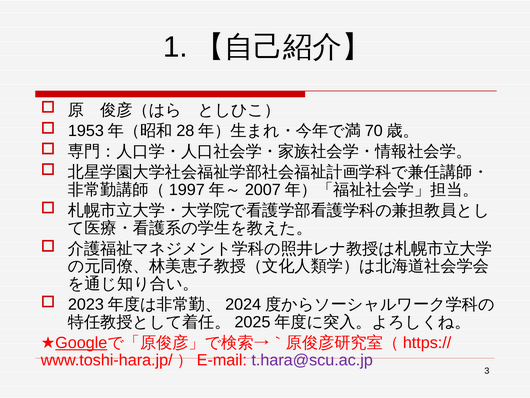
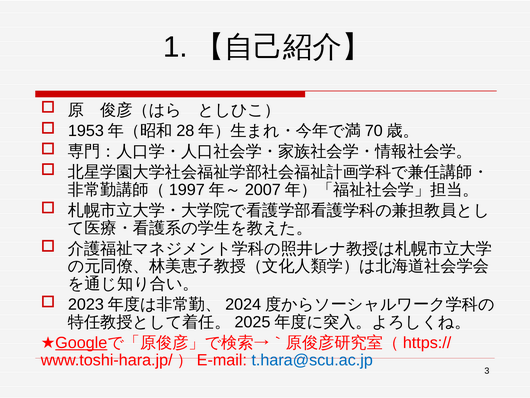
t.hara@scu.ac.jp colour: purple -> blue
